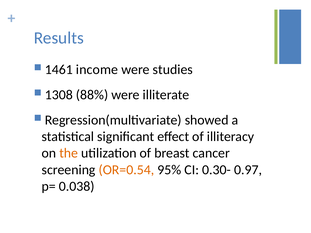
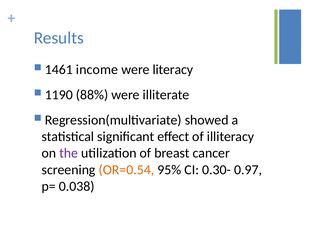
studies: studies -> literacy
1308: 1308 -> 1190
the colour: orange -> purple
